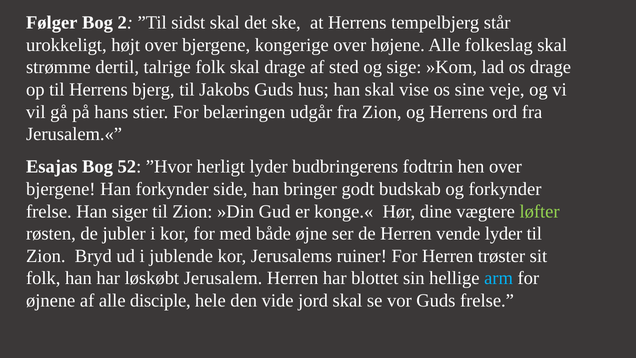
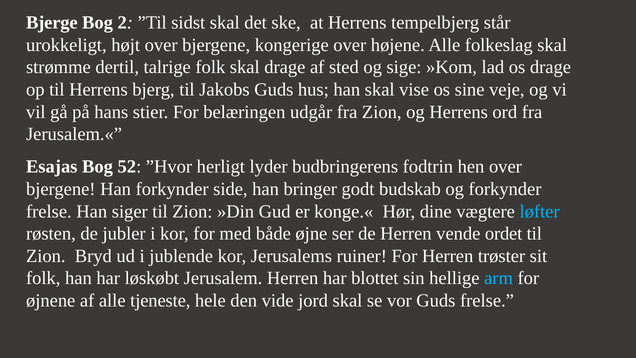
Følger: Følger -> Bjerge
løfter colour: light green -> light blue
vende lyder: lyder -> ordet
disciple: disciple -> tjeneste
